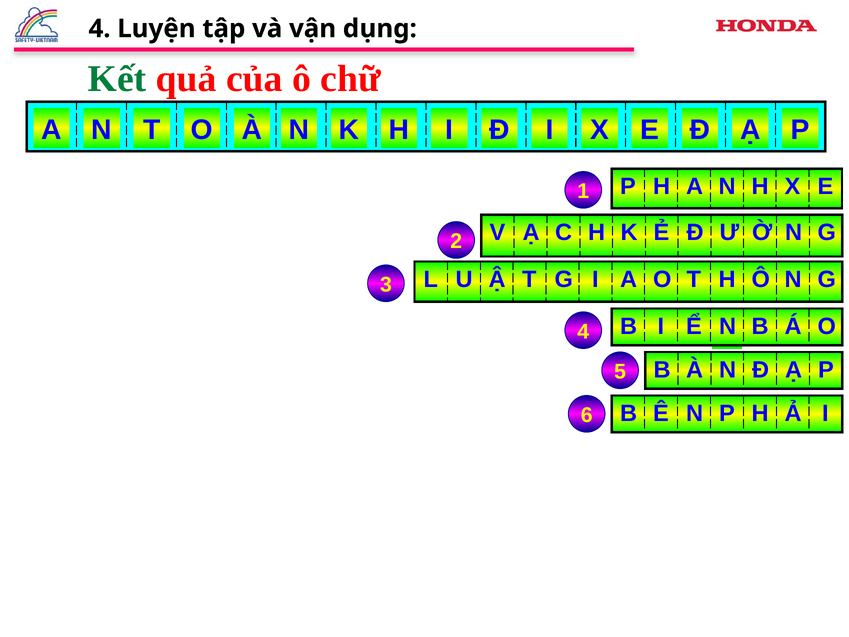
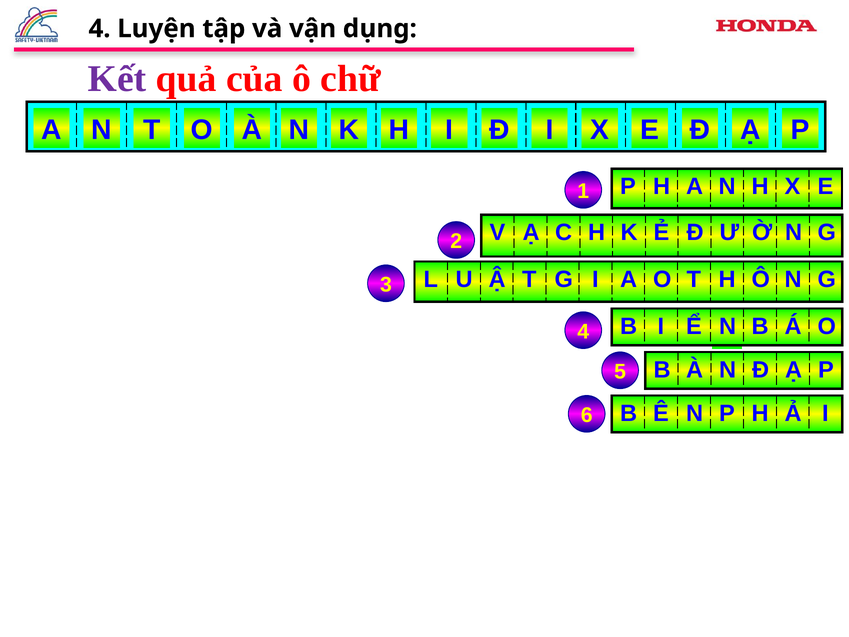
Kết colour: green -> purple
